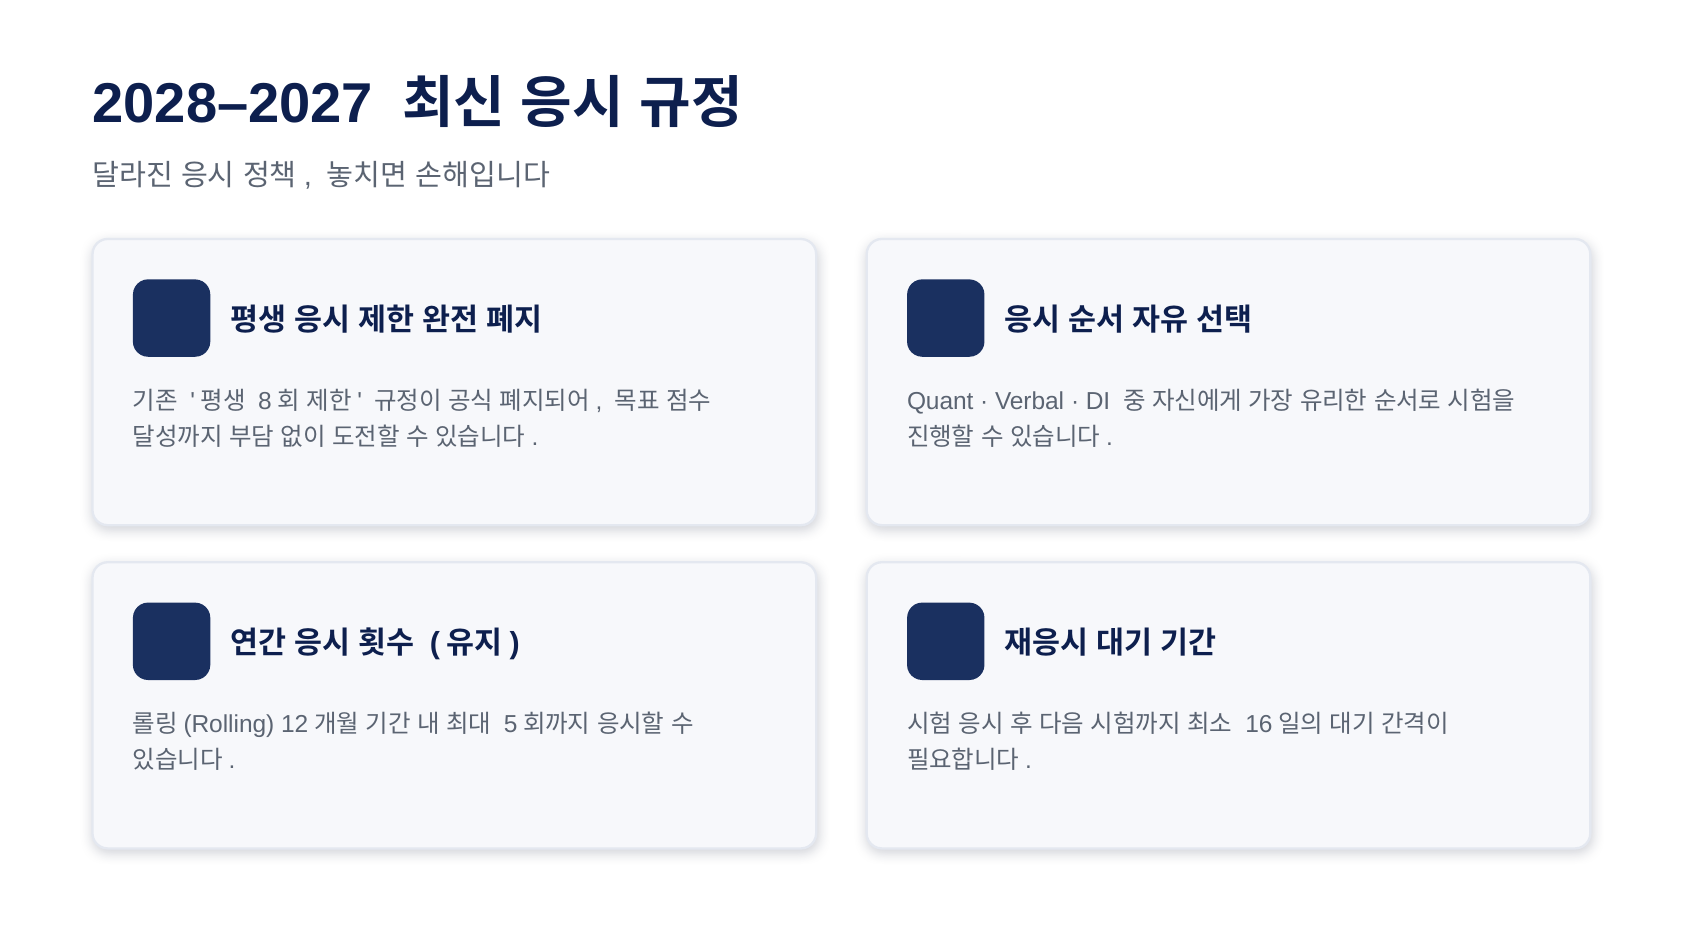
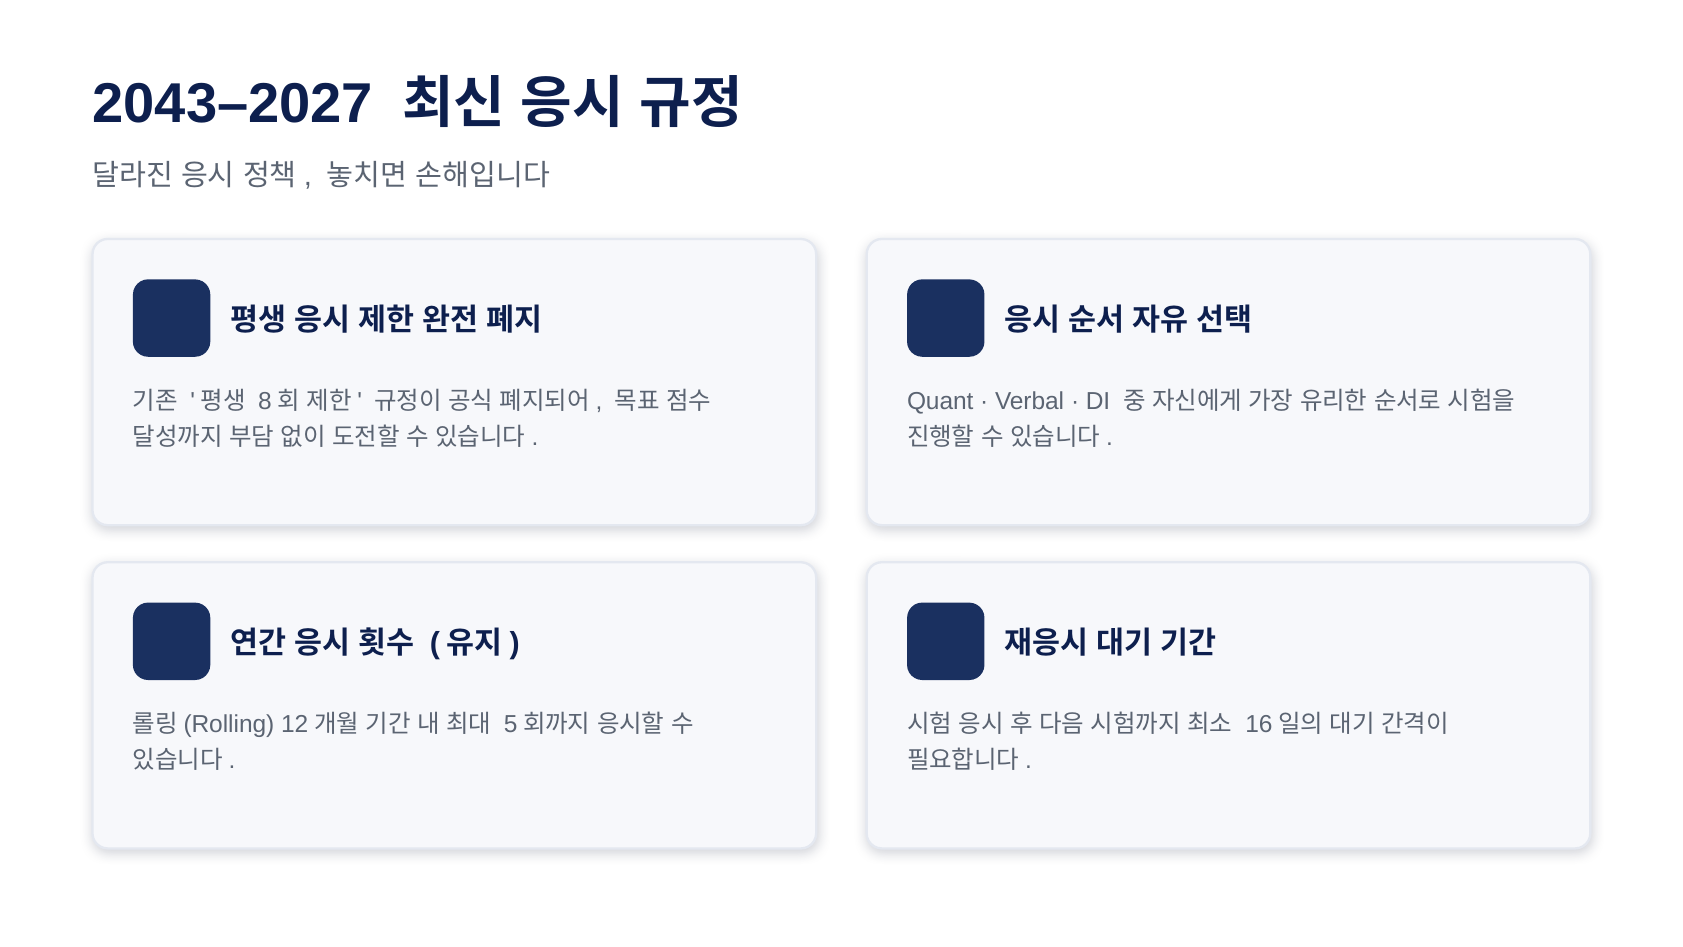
2028–2027: 2028–2027 -> 2043–2027
